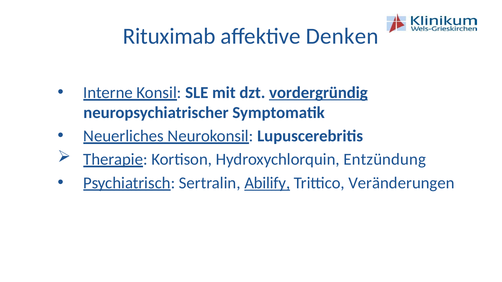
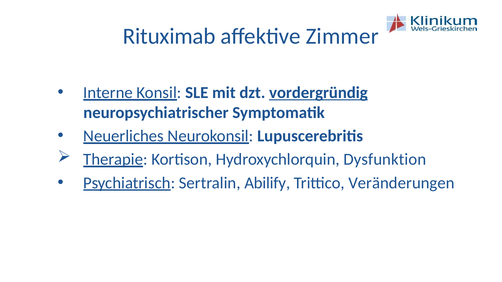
Denken: Denken -> Zimmer
Entzündung: Entzündung -> Dysfunktion
Abilify underline: present -> none
